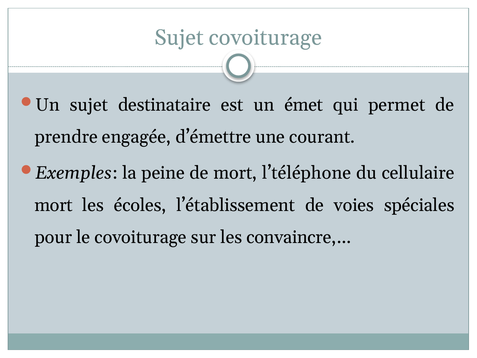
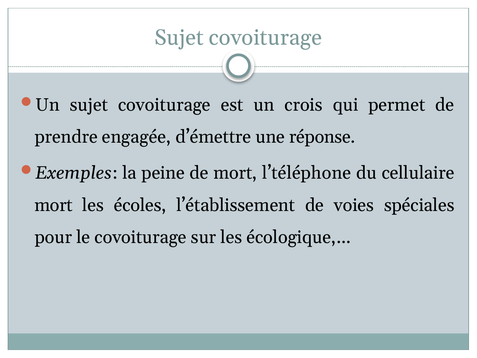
Un sujet destinataire: destinataire -> covoiturage
émet: émet -> crois
courant: courant -> réponse
convaincre,…: convaincre,… -> écologique,…
